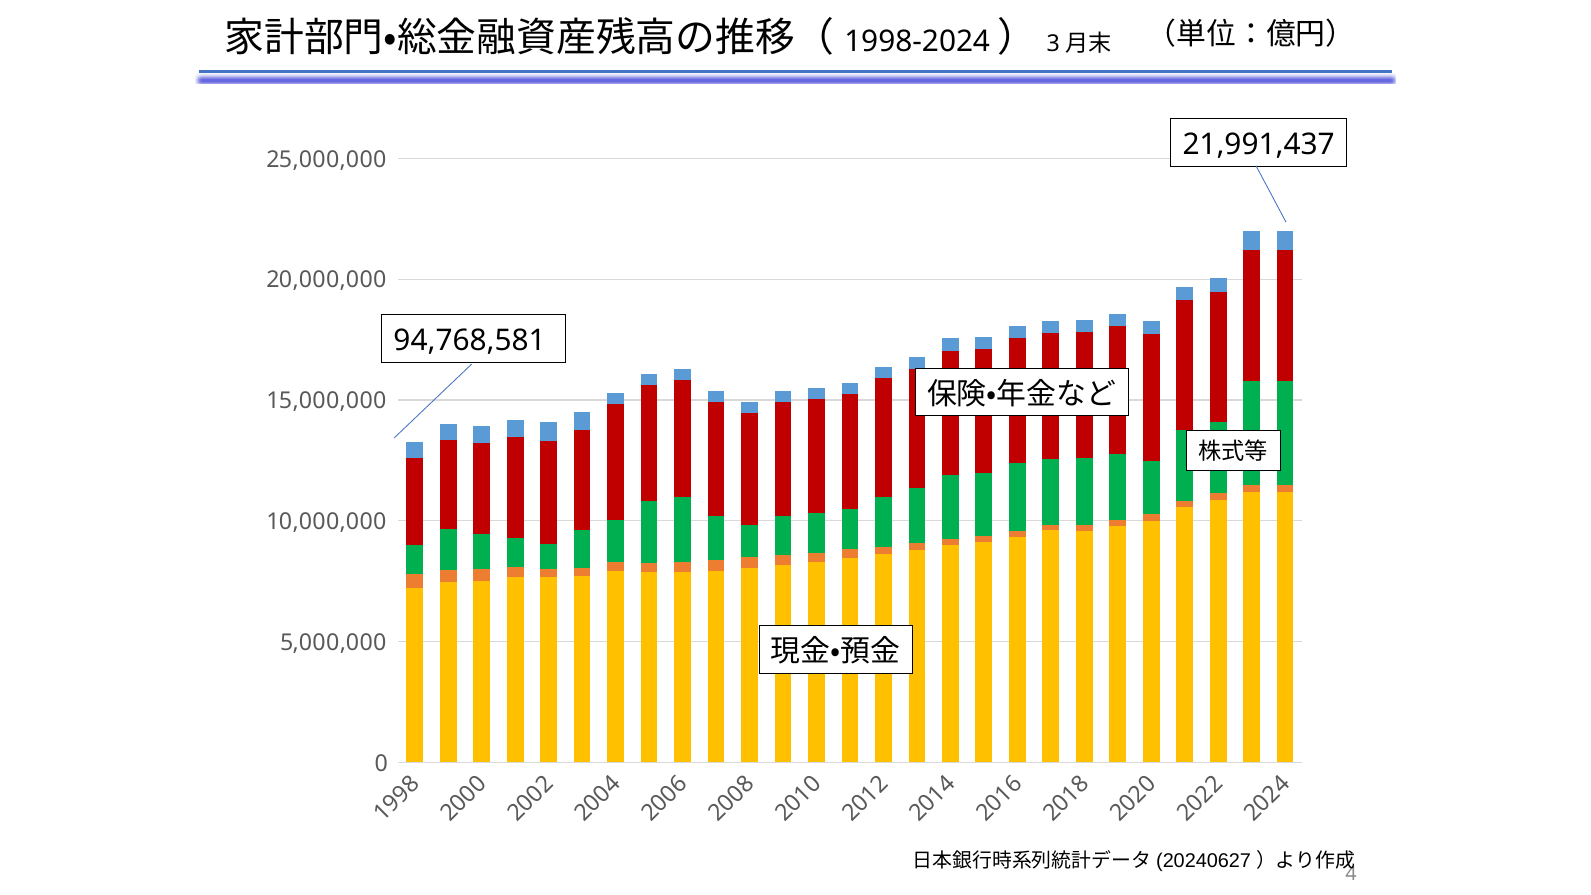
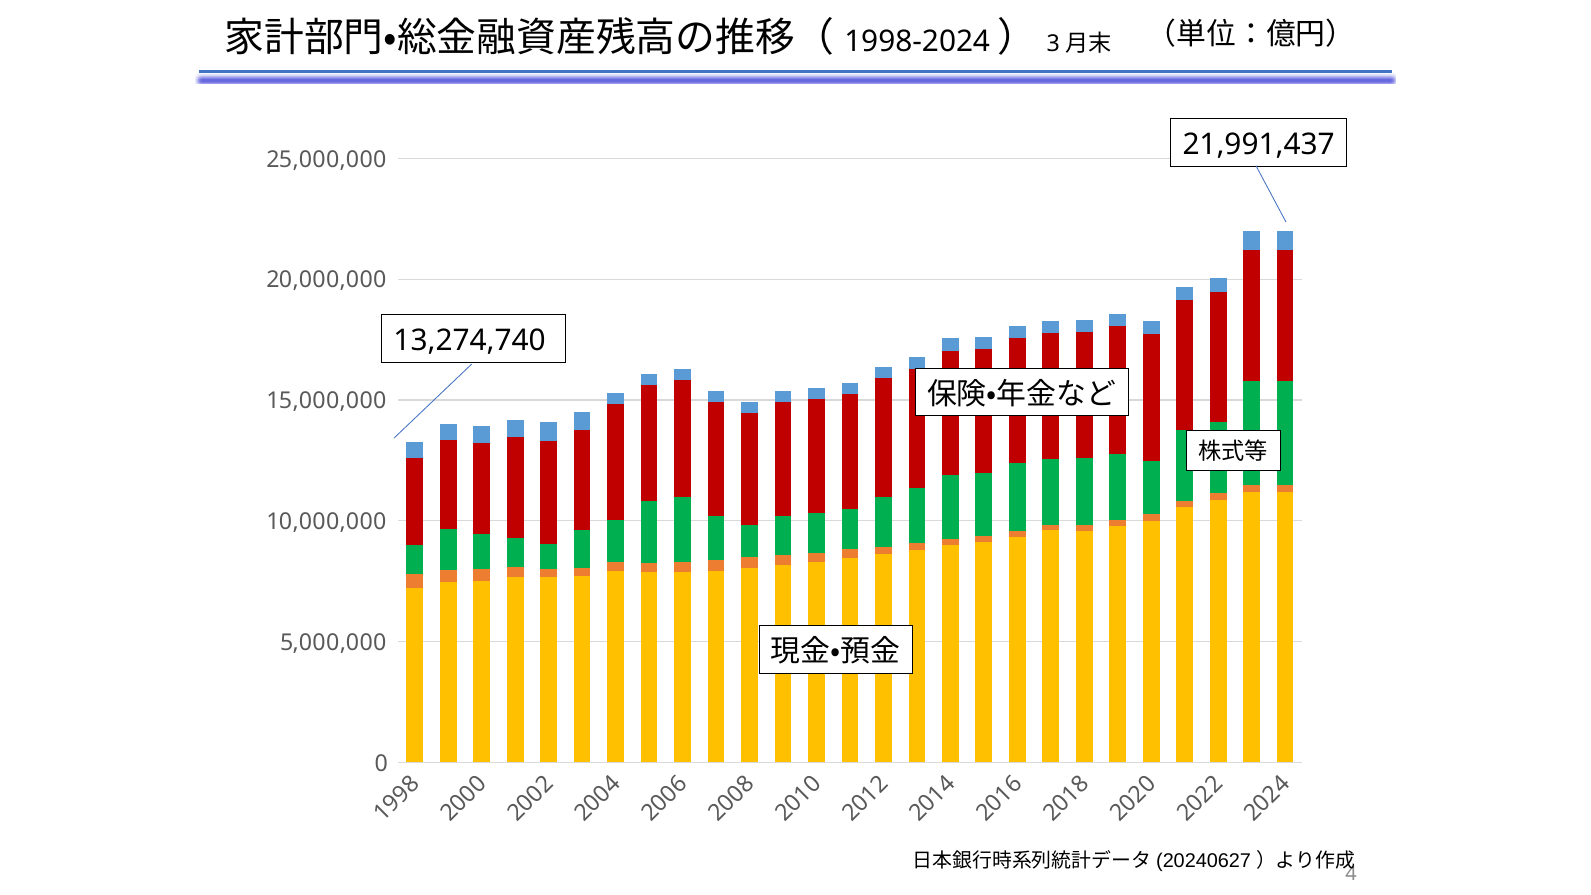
94,768,581: 94,768,581 -> 13,274,740
